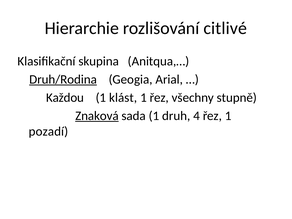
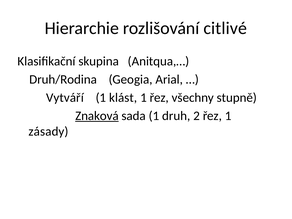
Druh/Rodina underline: present -> none
Každou: Každou -> Vytváří
4: 4 -> 2
pozadí: pozadí -> zásady
